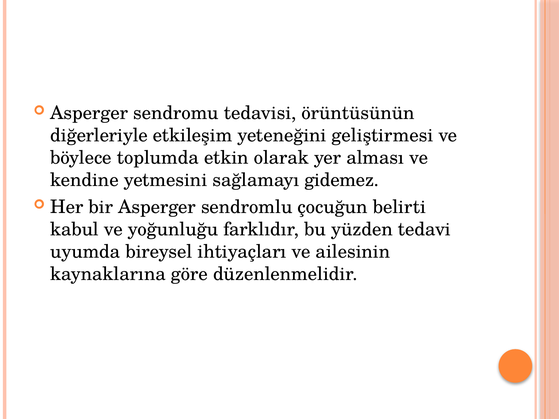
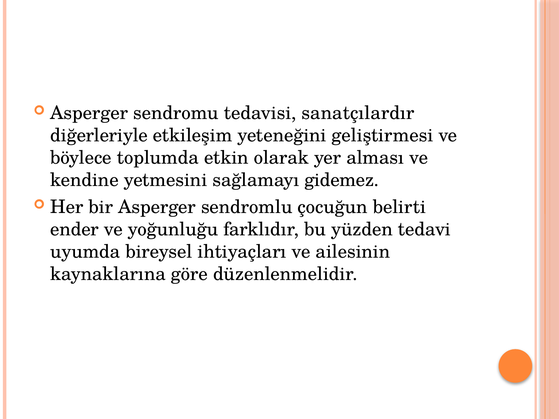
örüntüsünün: örüntüsünün -> sanatçılardır
kabul: kabul -> ender
